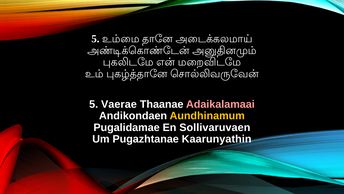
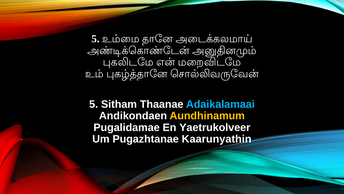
Vaerae: Vaerae -> Sitham
Adaikalamaai colour: pink -> light blue
Sollivaruvaen: Sollivaruvaen -> Yaetrukolveer
